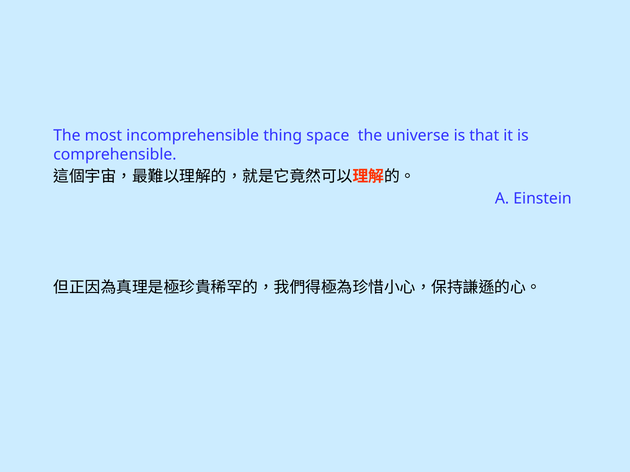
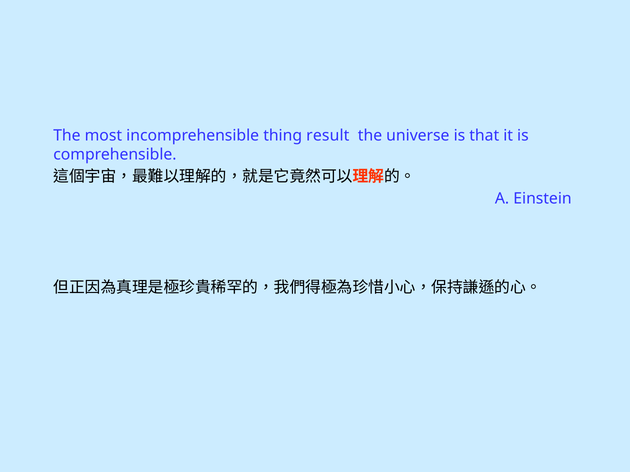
space: space -> result
